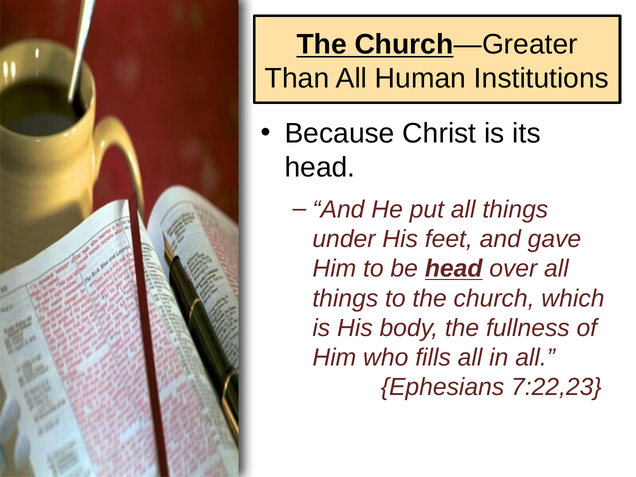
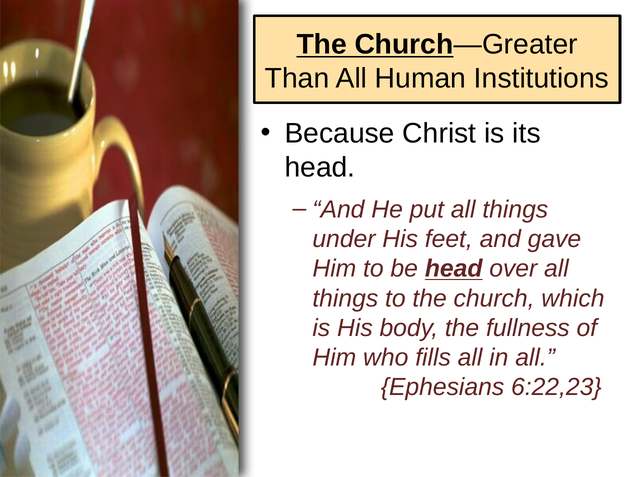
7:22,23: 7:22,23 -> 6:22,23
